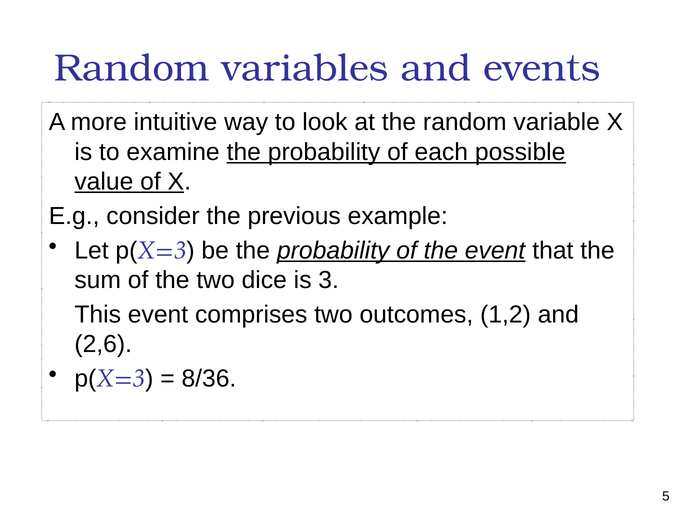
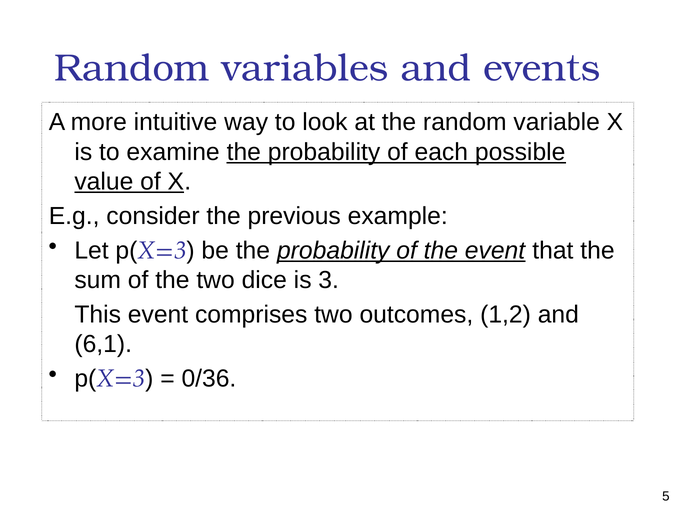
2,6: 2,6 -> 6,1
8/36: 8/36 -> 0/36
